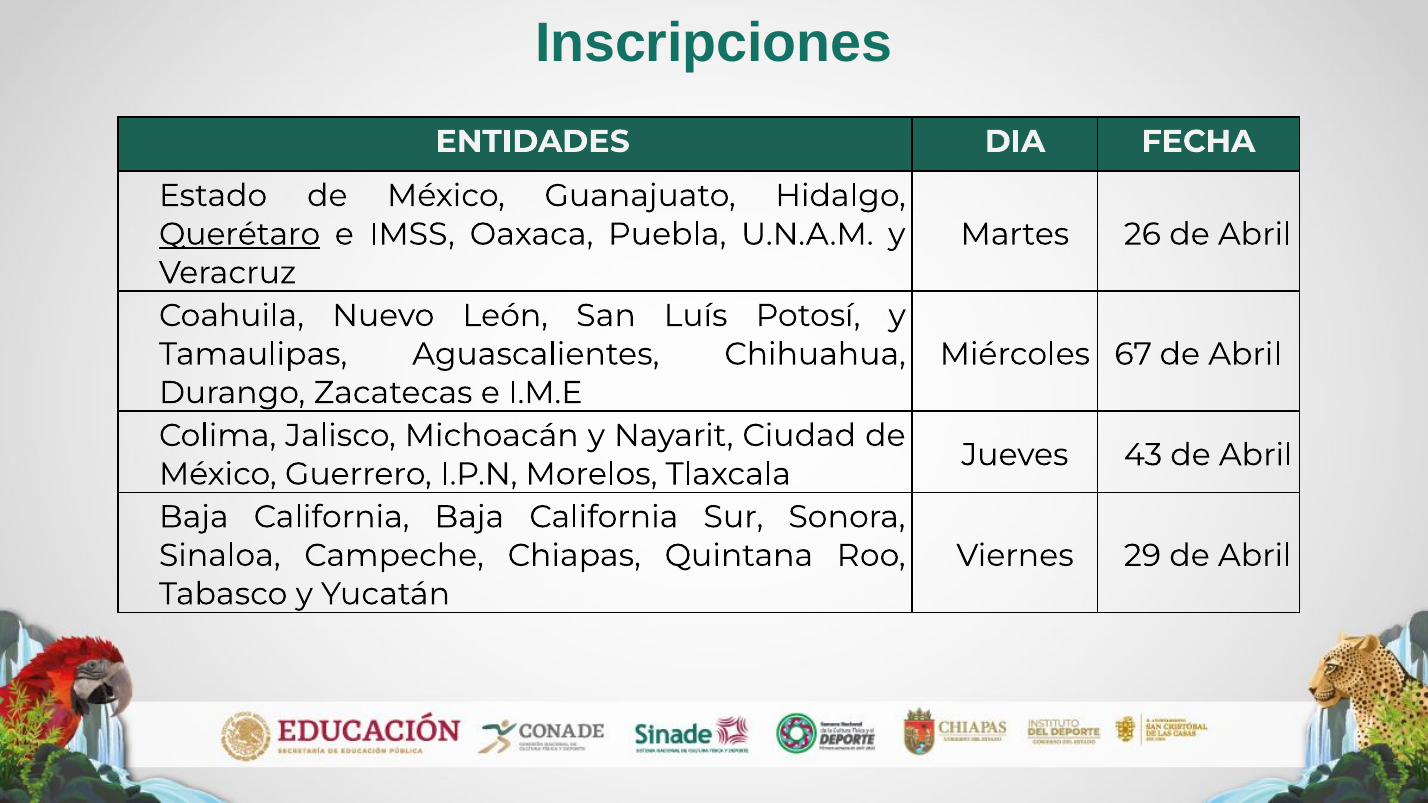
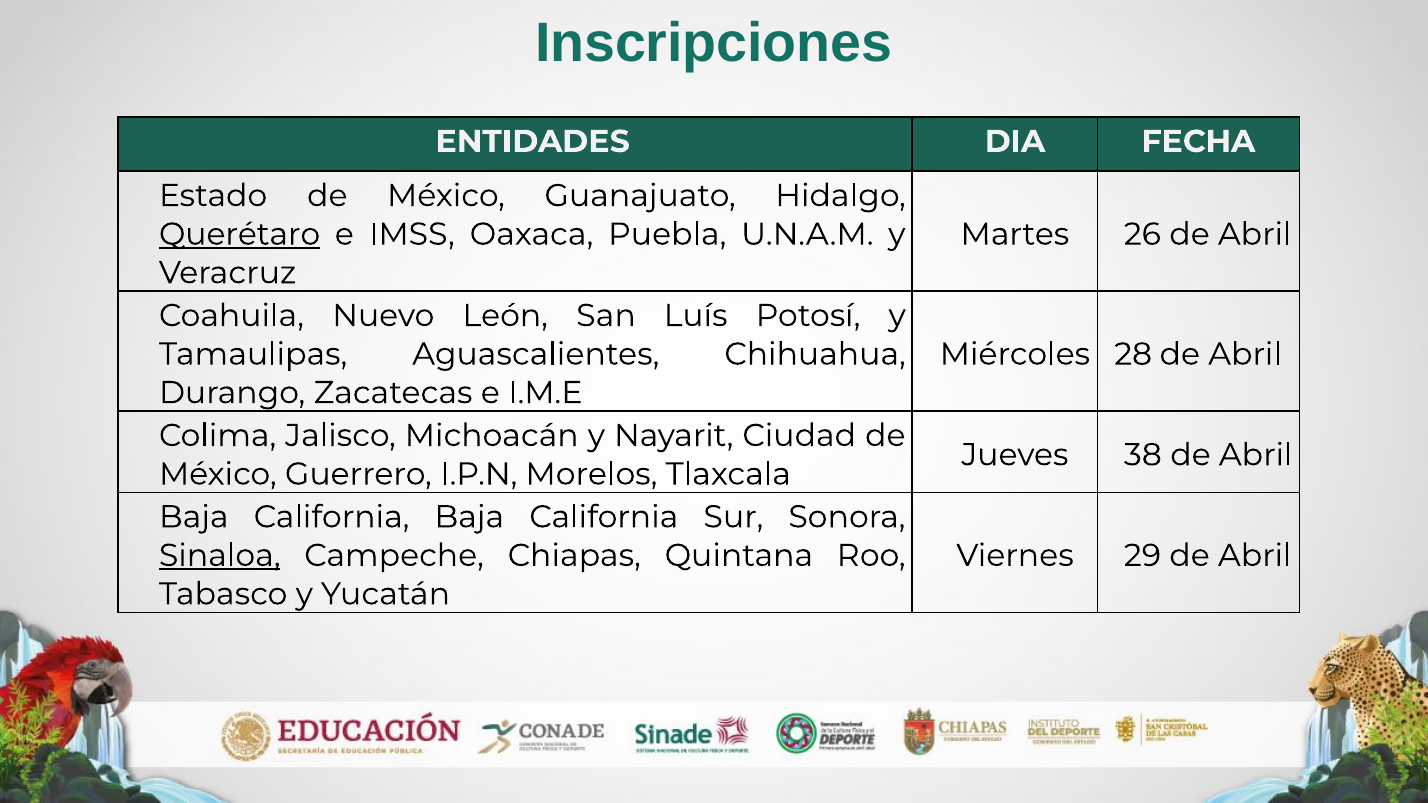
67: 67 -> 28
43: 43 -> 38
Sinaloa underline: none -> present
